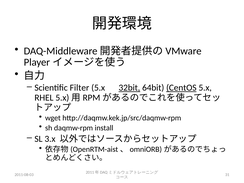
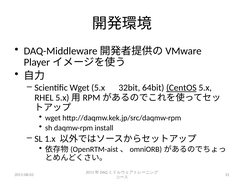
Scientific Filter: Filter -> Wget
32bit underline: present -> none
3.x: 3.x -> 1.x
